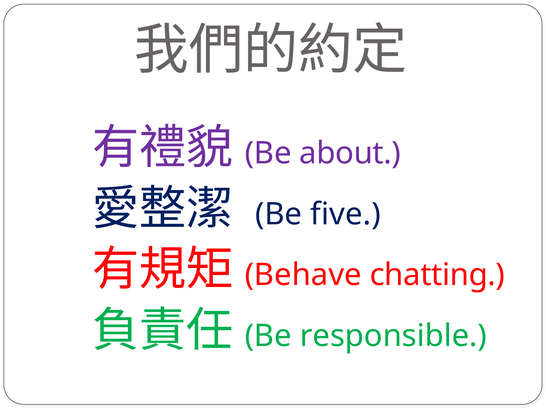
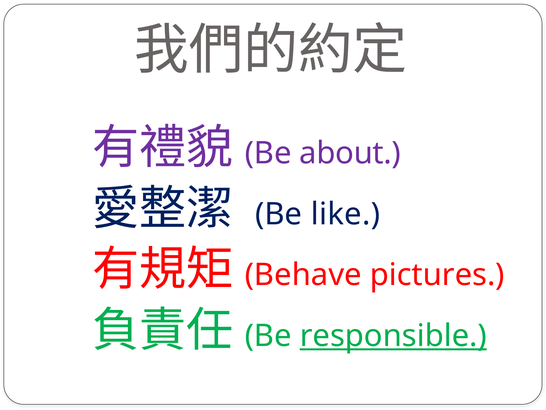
five: five -> like
chatting: chatting -> pictures
responsible underline: none -> present
